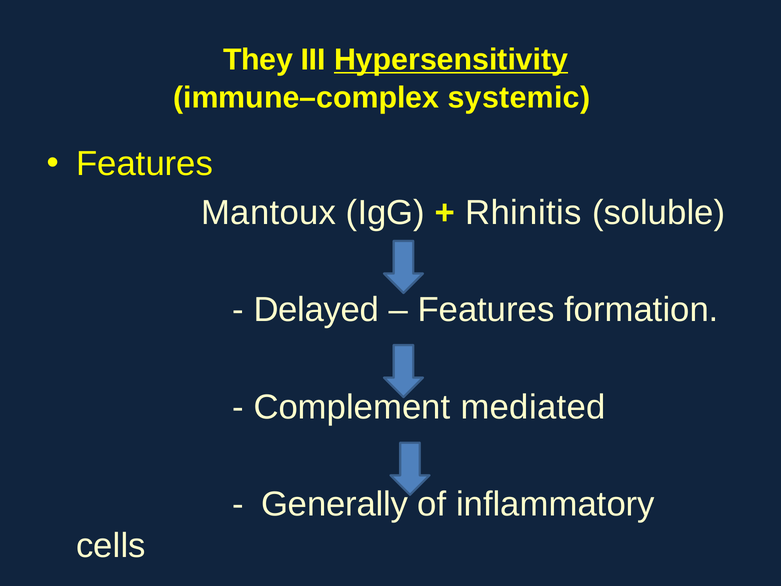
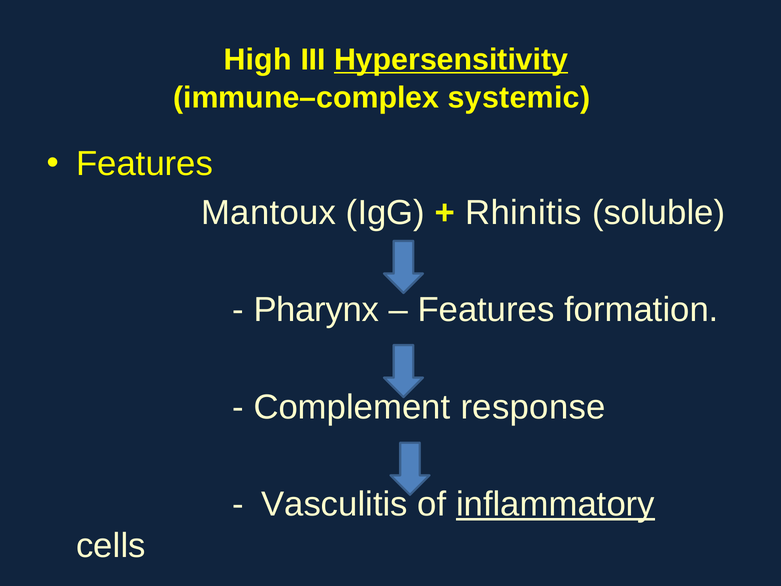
They: They -> High
Delayed: Delayed -> Pharynx
mediated: mediated -> response
Generally: Generally -> Vasculitis
inflammatory underline: none -> present
